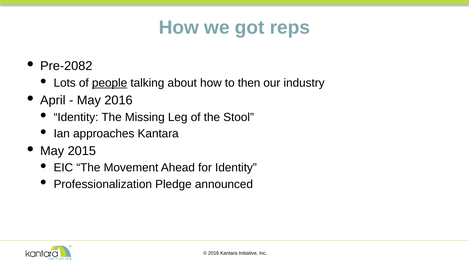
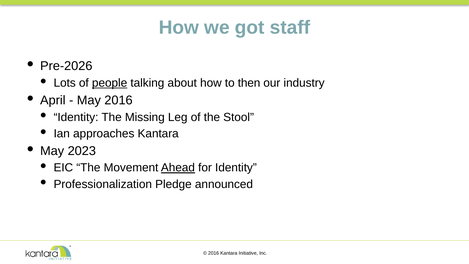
reps: reps -> staff
Pre-2082: Pre-2082 -> Pre-2026
2015: 2015 -> 2023
Ahead underline: none -> present
